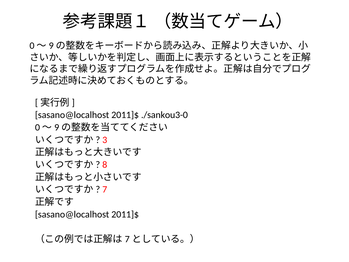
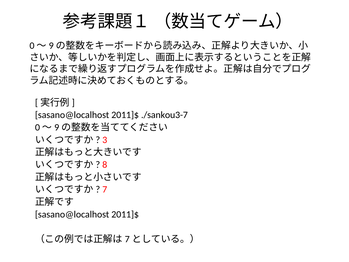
./sankou3-0: ./sankou3-0 -> ./sankou3-7
